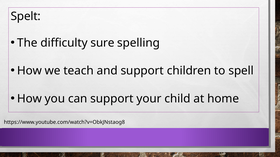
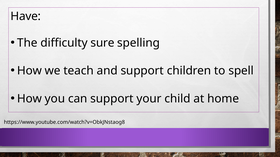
Spelt: Spelt -> Have
